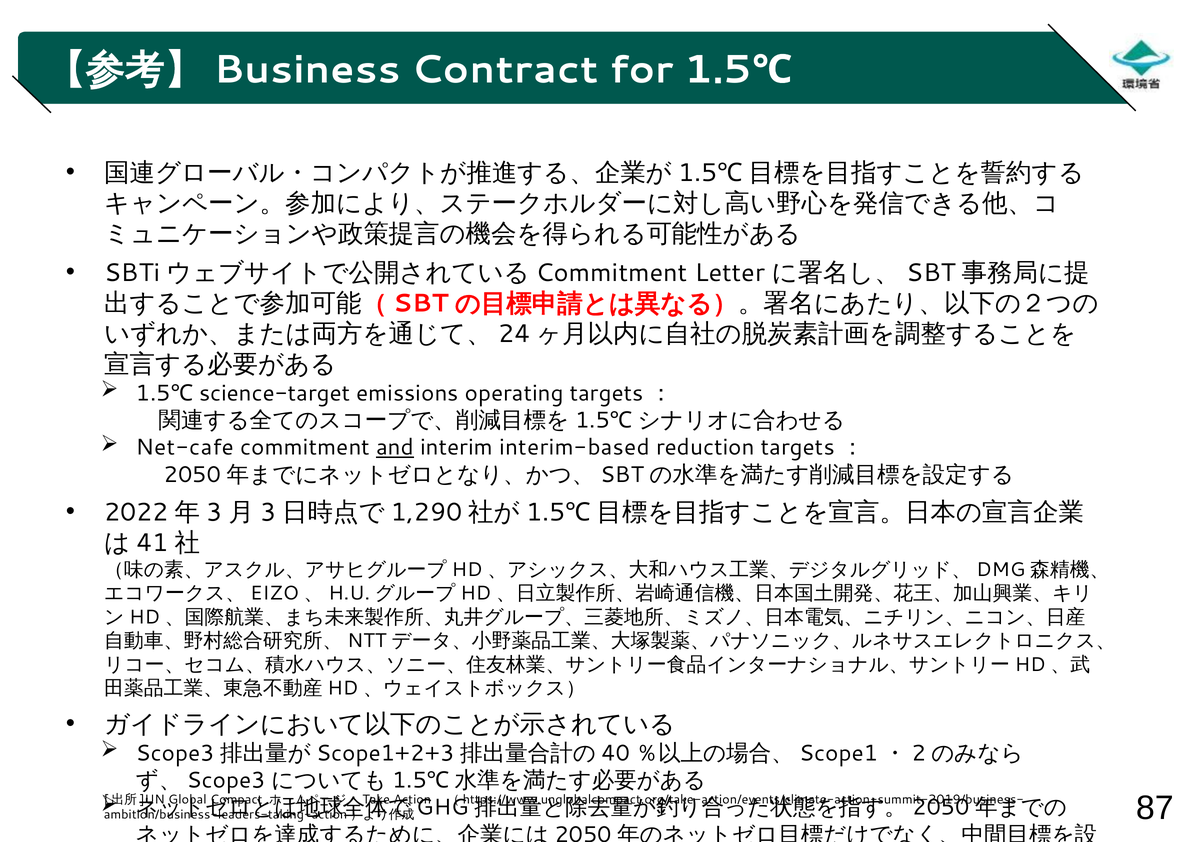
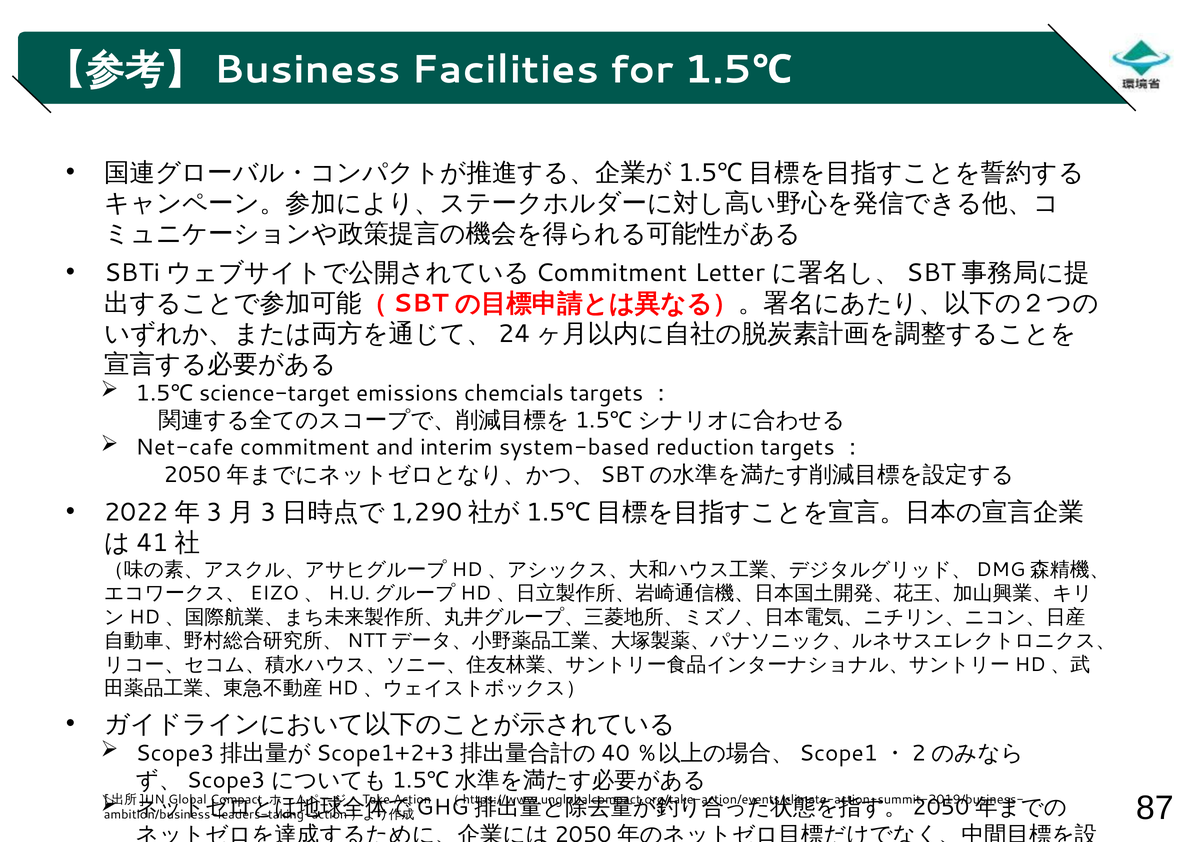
Contract: Contract -> Facilities
operating: operating -> chemcials
and underline: present -> none
interim-based: interim-based -> system-based
